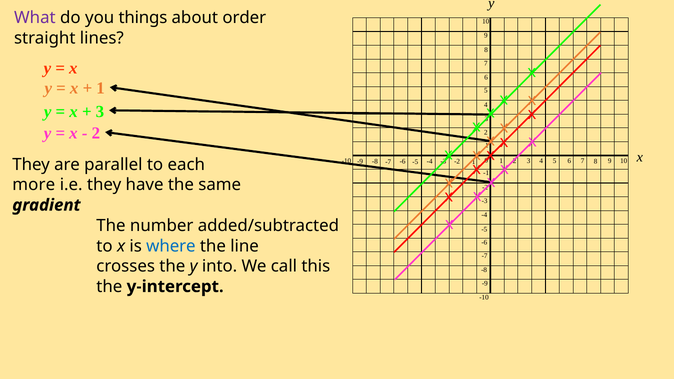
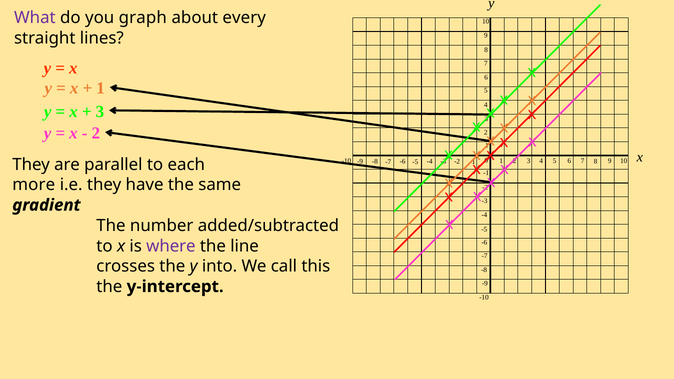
things: things -> graph
order: order -> every
where colour: blue -> purple
